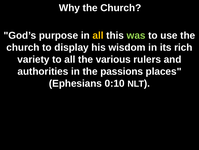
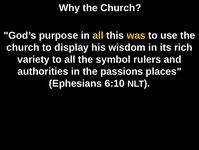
was colour: light green -> yellow
various: various -> symbol
0:10: 0:10 -> 6:10
